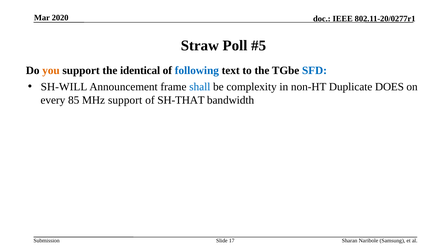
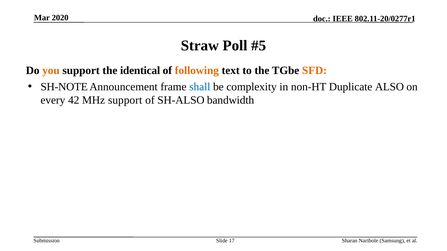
following colour: blue -> orange
SFD colour: blue -> orange
SH-WILL: SH-WILL -> SH-NOTE
DOES: DOES -> ALSO
85: 85 -> 42
SH-THAT: SH-THAT -> SH-ALSO
